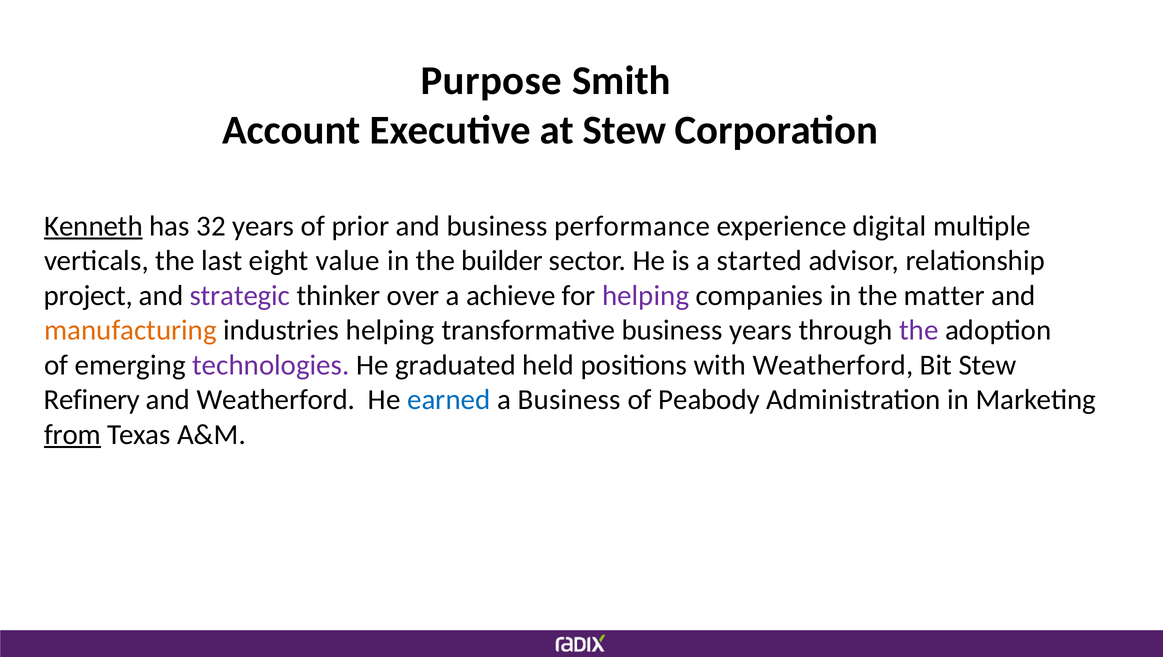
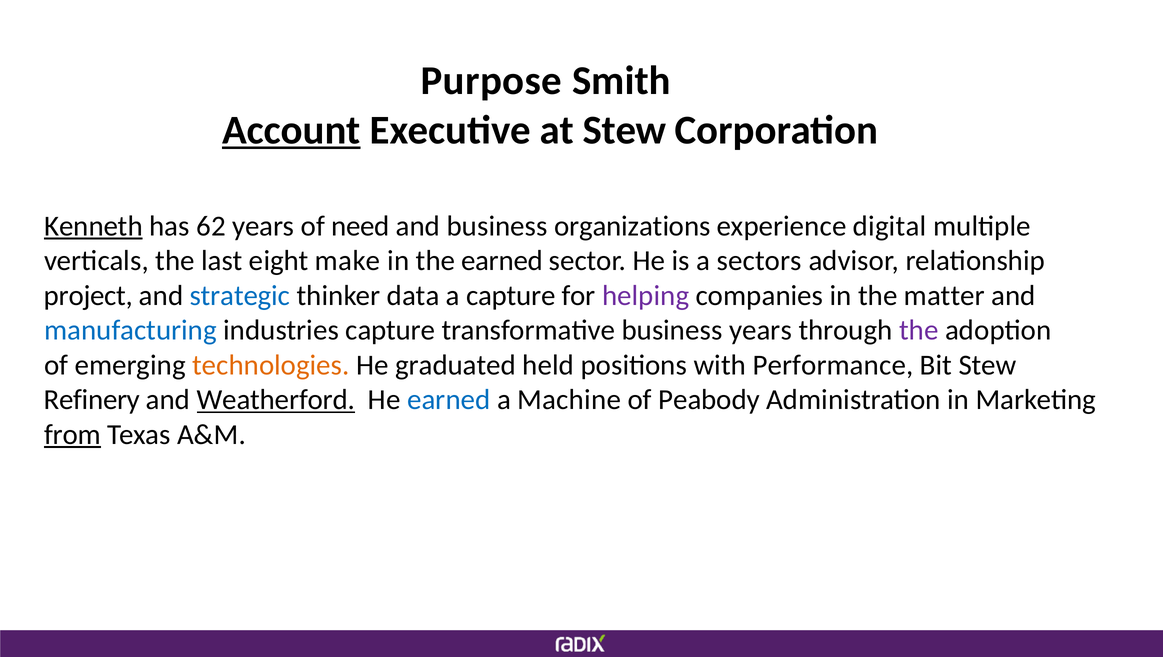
Account underline: none -> present
32: 32 -> 62
prior: prior -> need
performance: performance -> organizations
value: value -> make
the builder: builder -> earned
started: started -> sectors
strategic colour: purple -> blue
over: over -> data
a achieve: achieve -> capture
manufacturing colour: orange -> blue
industries helping: helping -> capture
technologies colour: purple -> orange
with Weatherford: Weatherford -> Performance
Weatherford at (276, 400) underline: none -> present
a Business: Business -> Machine
